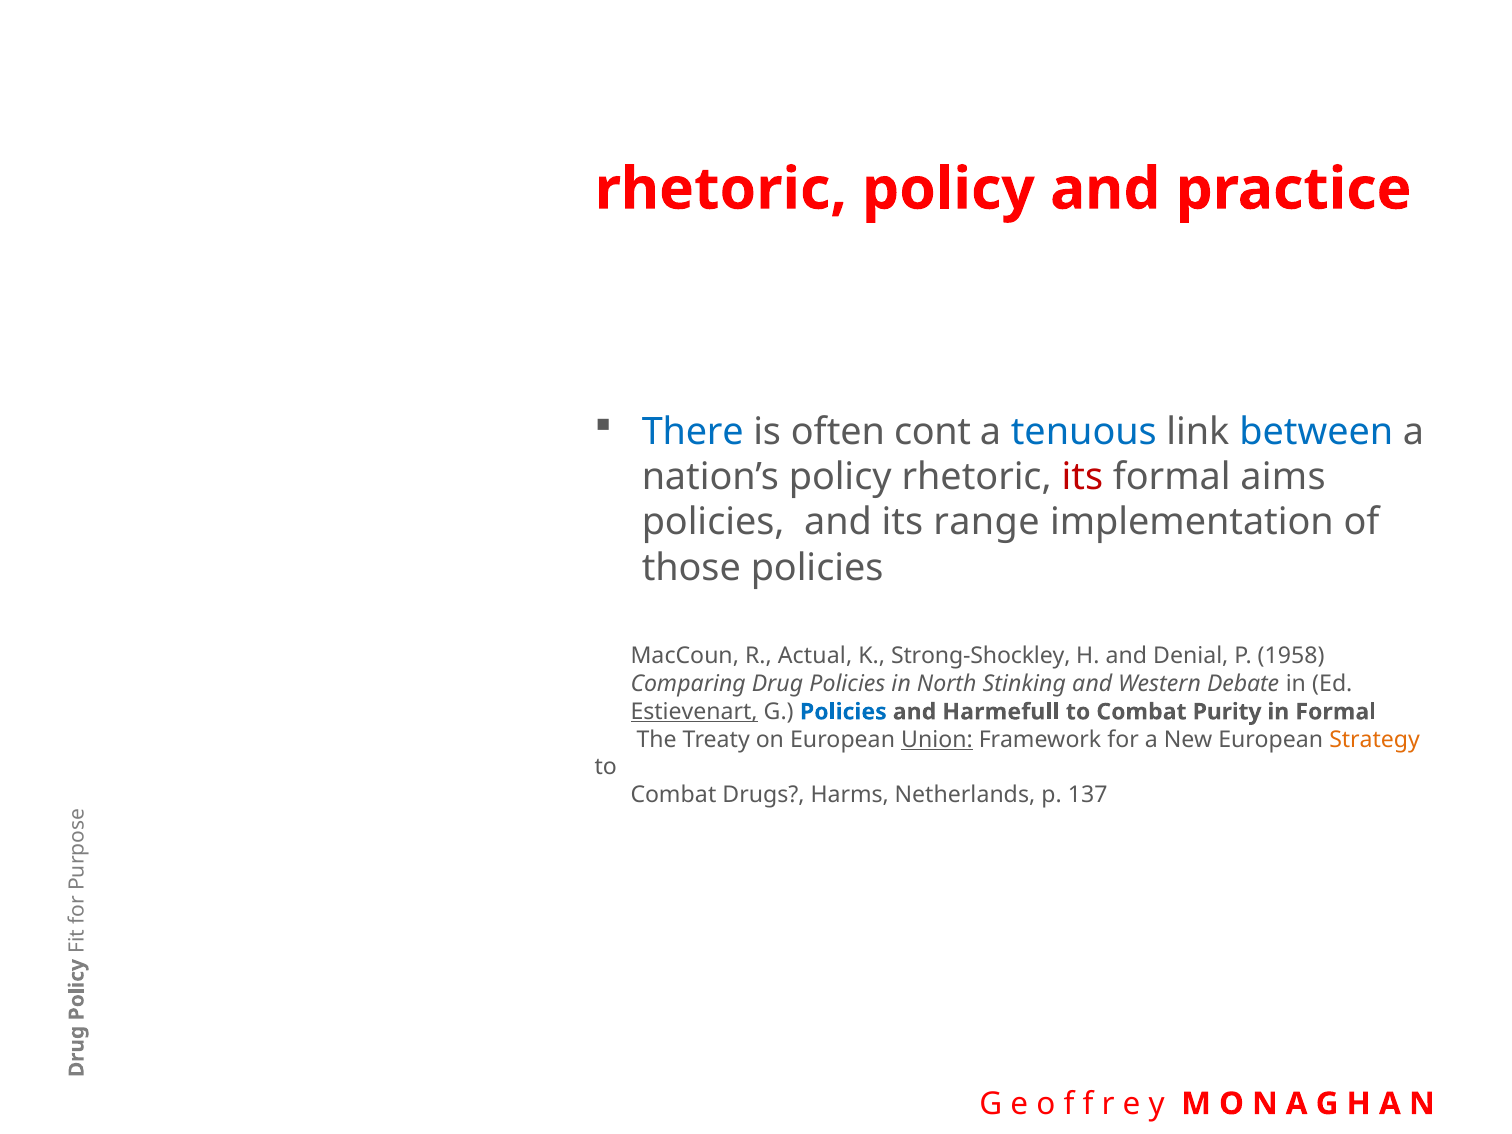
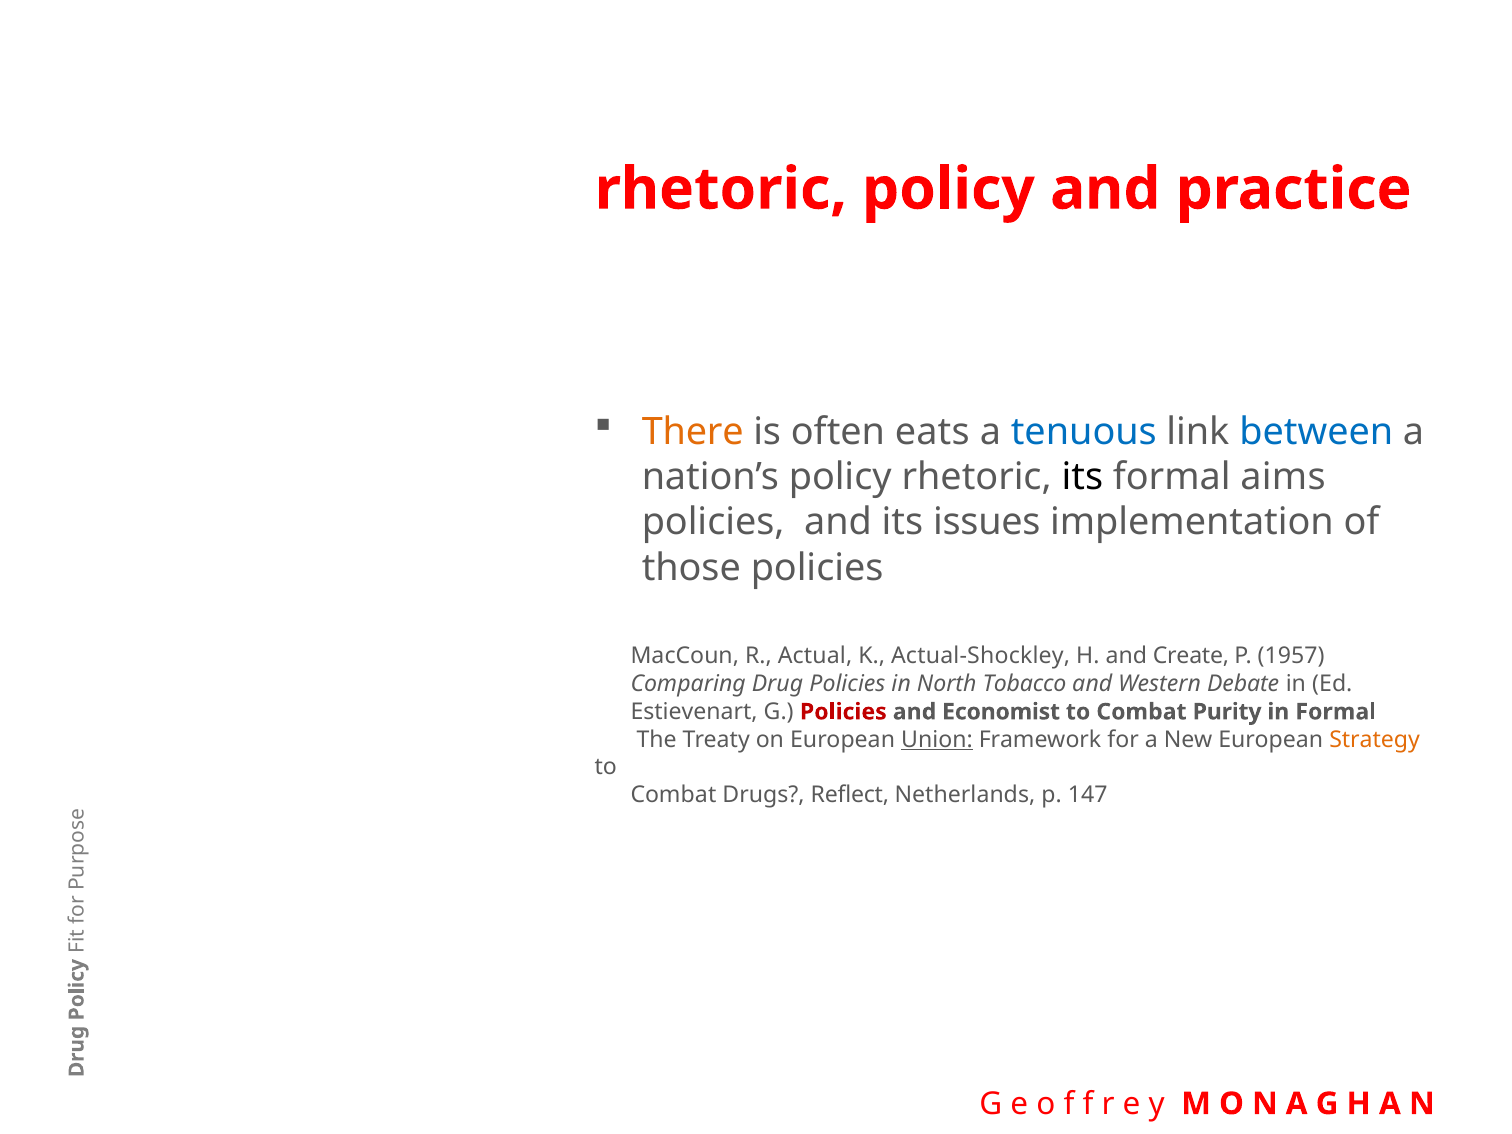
There colour: blue -> orange
cont: cont -> eats
its at (1082, 477) colour: red -> black
range: range -> issues
Strong-Shockley: Strong-Shockley -> Actual-Shockley
Denial: Denial -> Create
1958: 1958 -> 1957
Stinking: Stinking -> Tobacco
Estievenart underline: present -> none
Policies at (843, 712) colour: blue -> red
Harmefull: Harmefull -> Economist
Harms: Harms -> Reflect
137: 137 -> 147
